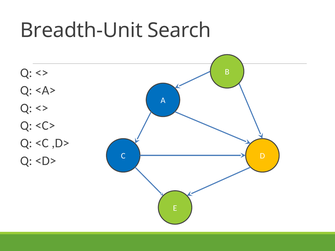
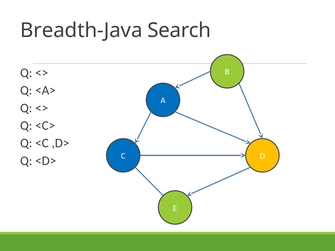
Breadth-Unit: Breadth-Unit -> Breadth-Java
